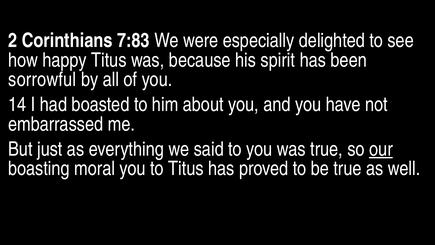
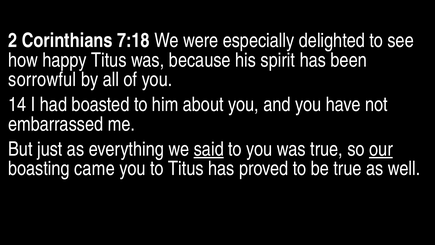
7:83: 7:83 -> 7:18
said underline: none -> present
moral: moral -> came
